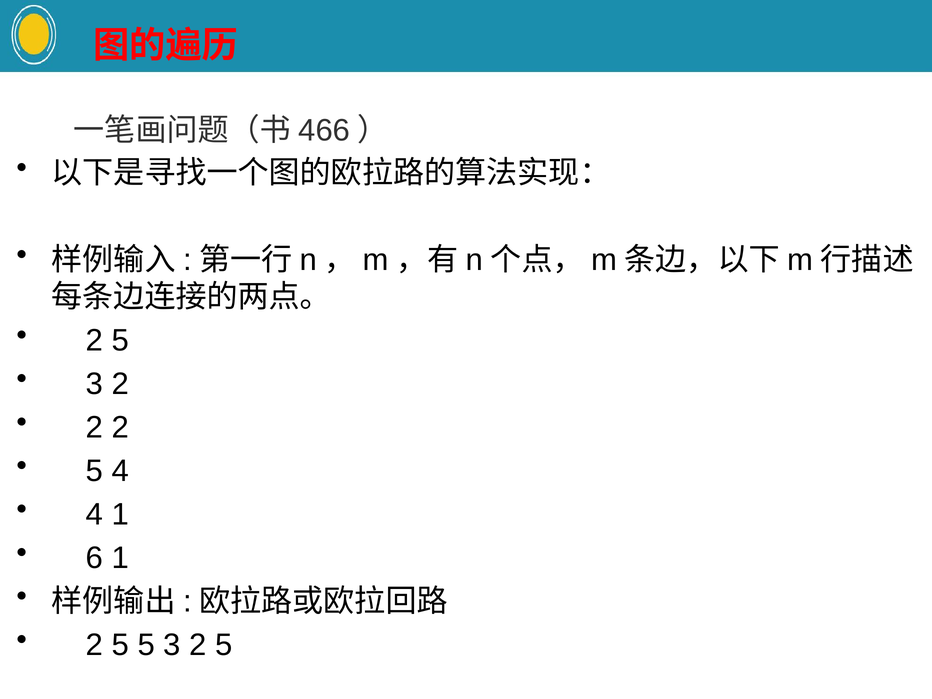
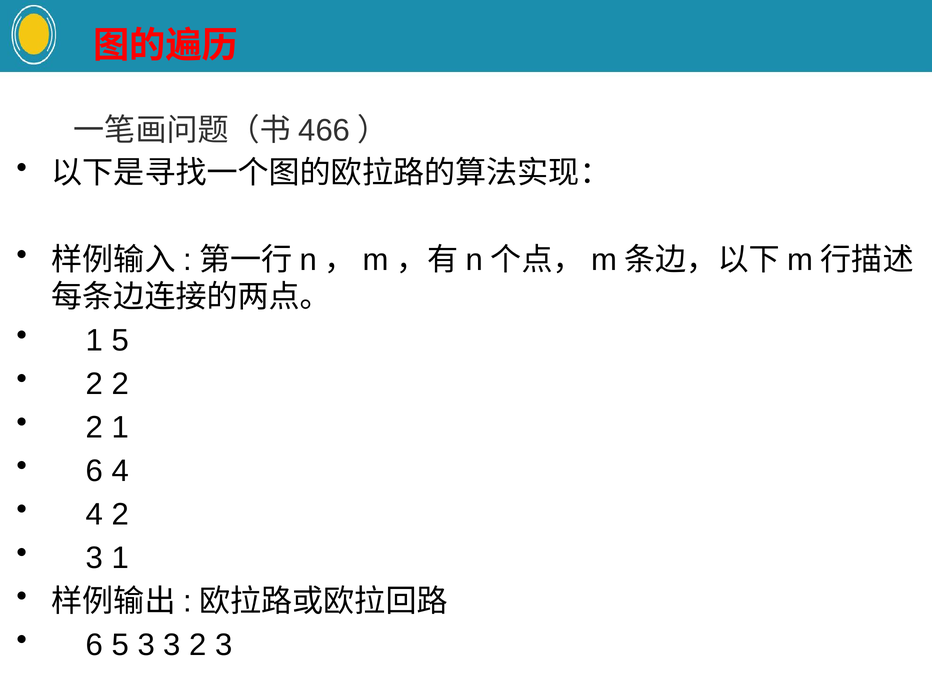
2 at (95, 341): 2 -> 1
3 at (95, 384): 3 -> 2
2 2: 2 -> 1
5 at (95, 471): 5 -> 6
4 1: 1 -> 2
6 at (95, 558): 6 -> 3
2 at (95, 645): 2 -> 6
5 5: 5 -> 3
3 2 5: 5 -> 3
